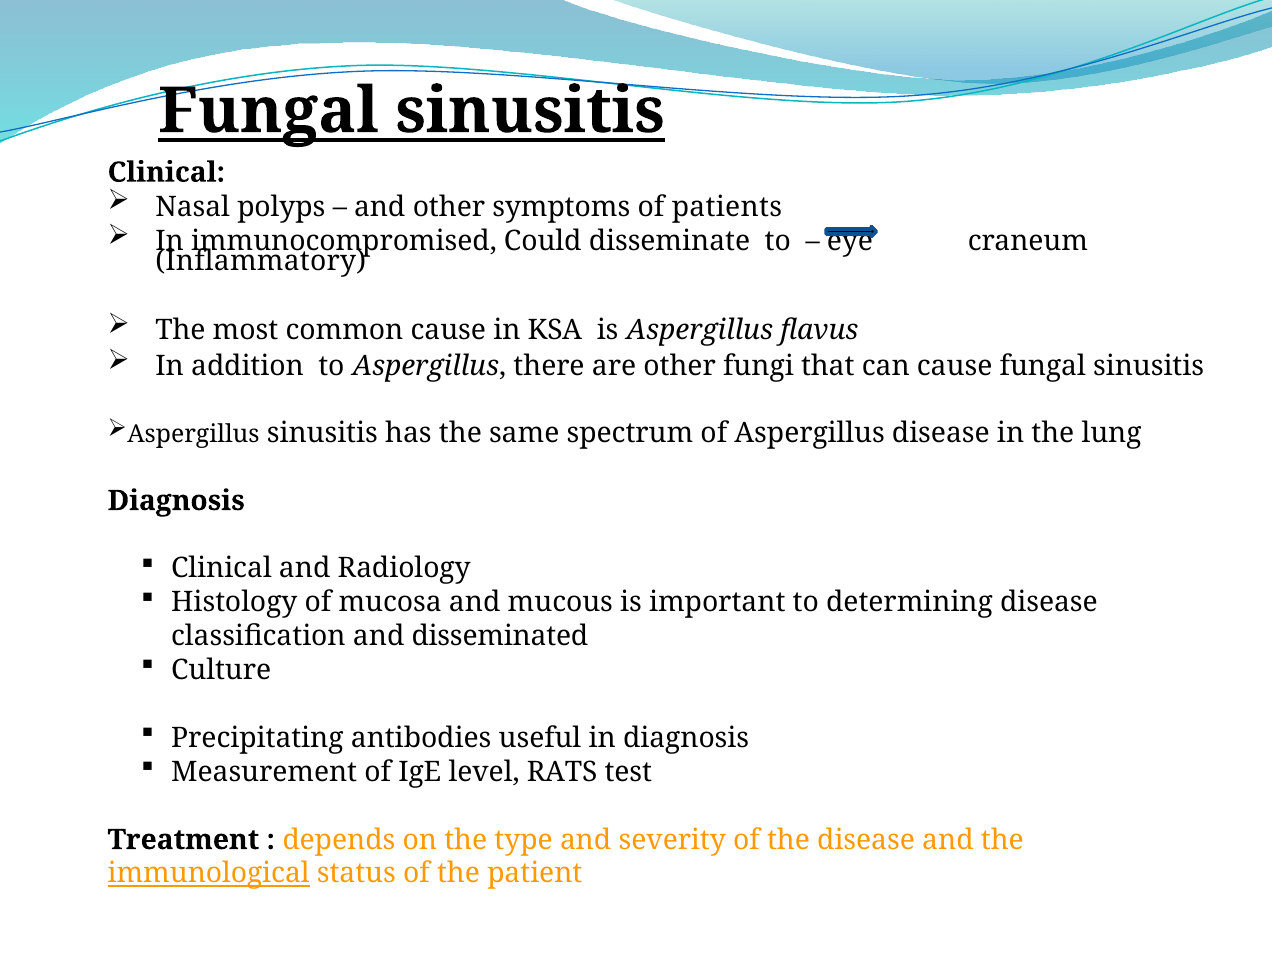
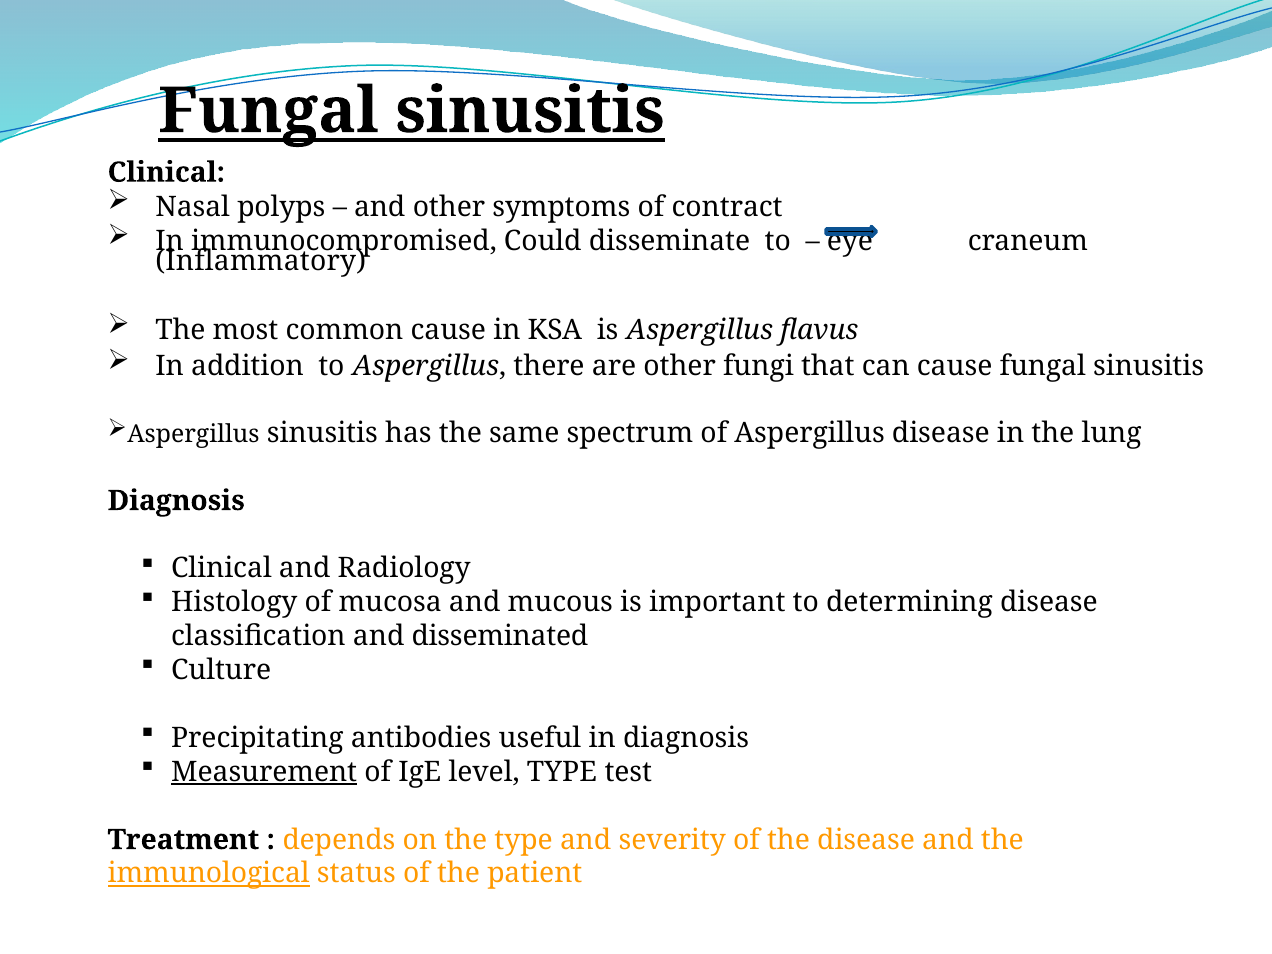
patients: patients -> contract
Measurement underline: none -> present
level RATS: RATS -> TYPE
